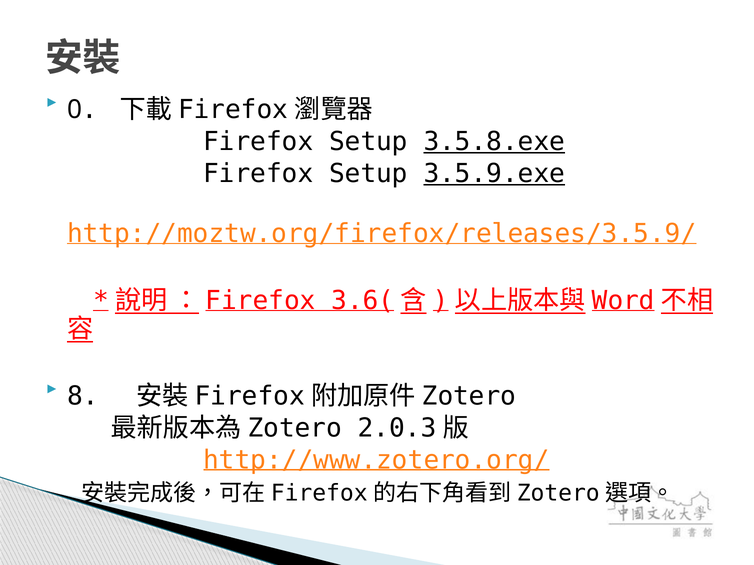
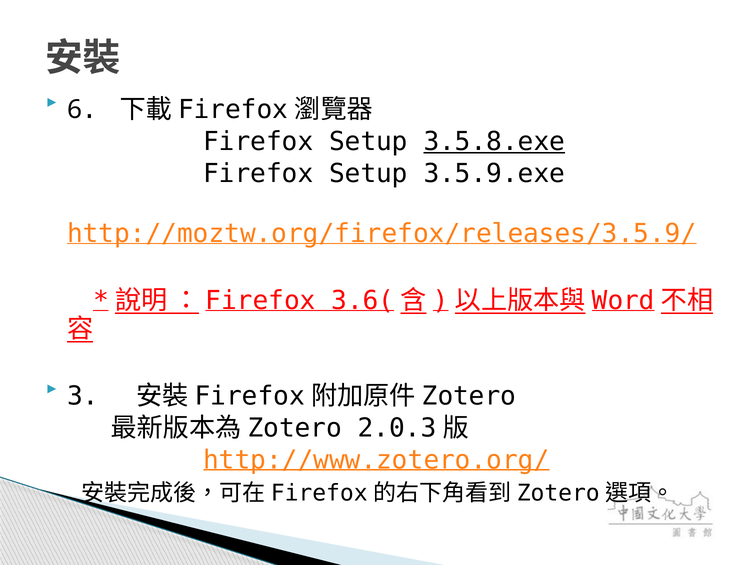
0: 0 -> 6
3.5.9.exe underline: present -> none
8: 8 -> 3
